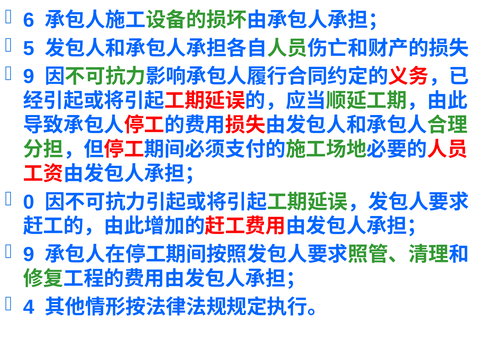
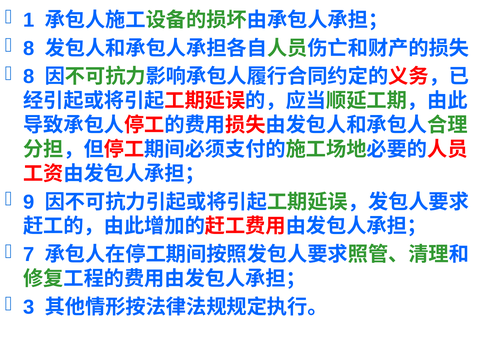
6: 6 -> 1
5 at (29, 48): 5 -> 8
9 at (29, 77): 9 -> 8
0: 0 -> 9
9 at (29, 254): 9 -> 7
4: 4 -> 3
